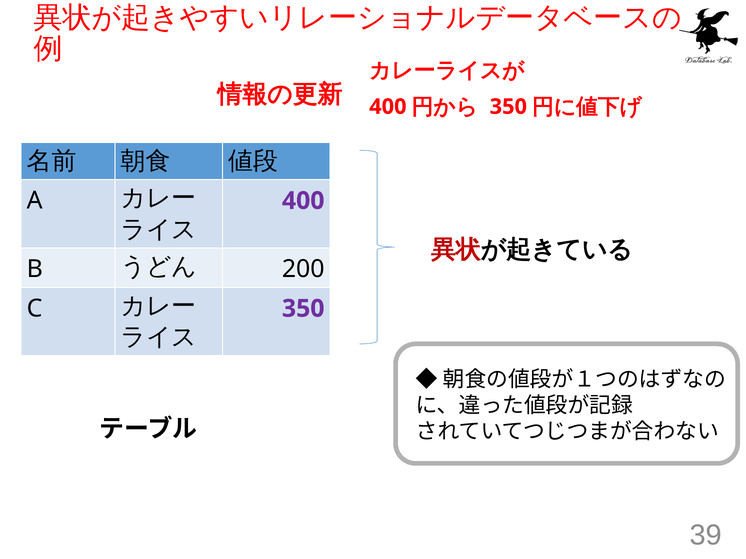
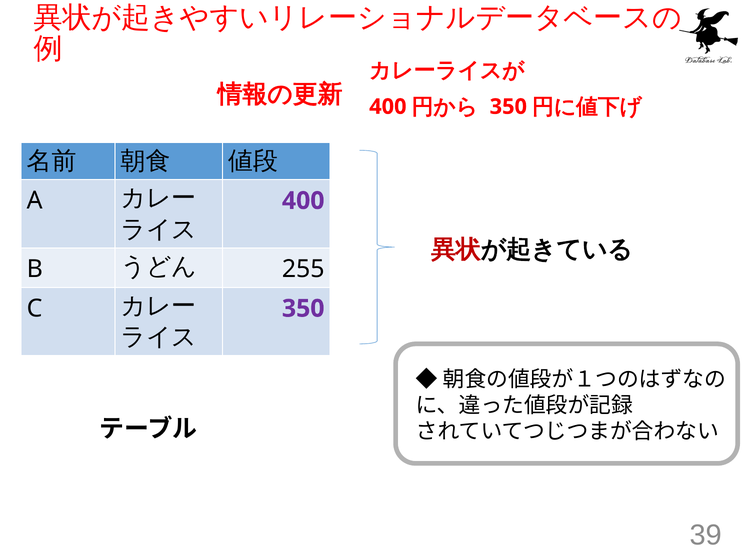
200: 200 -> 255
